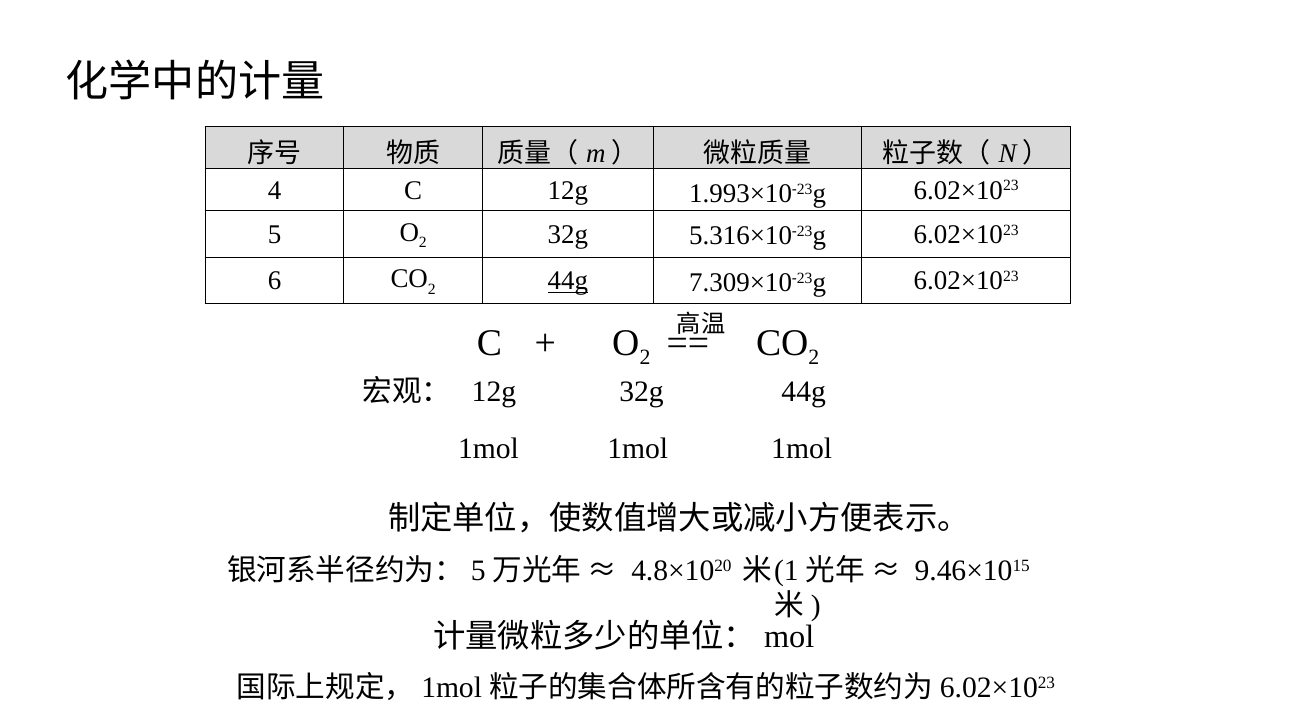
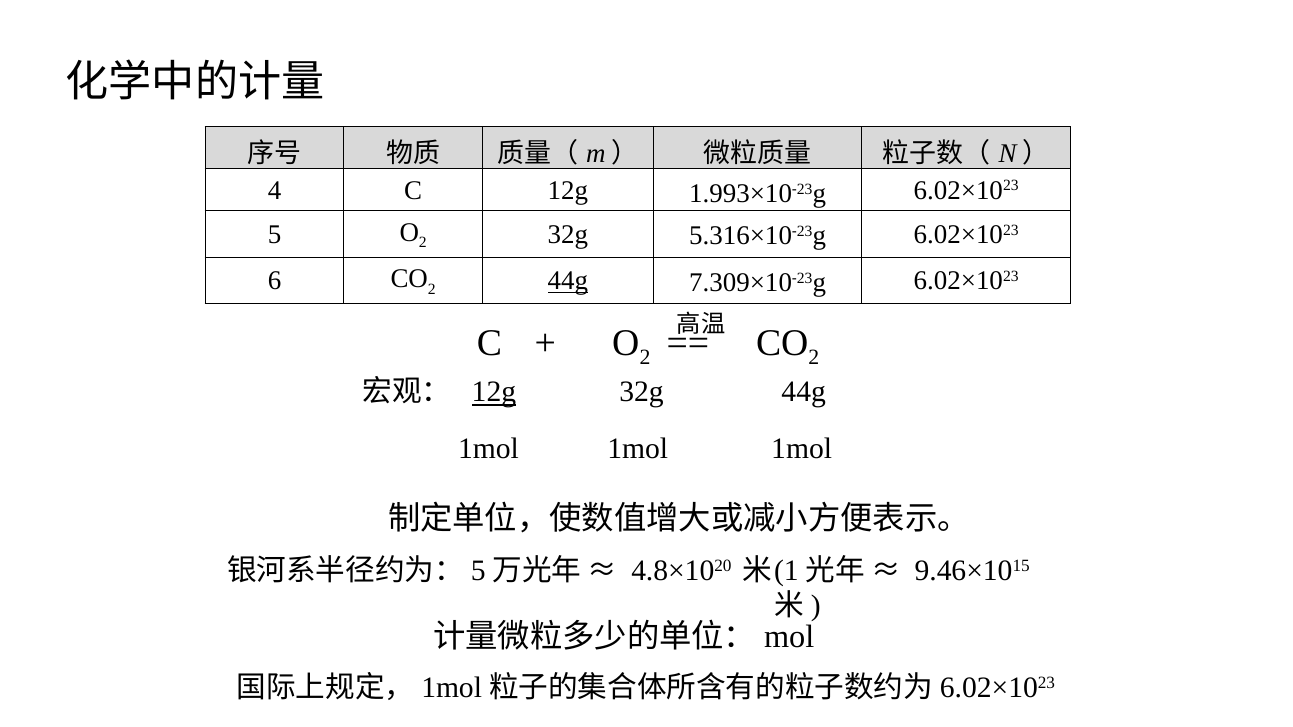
12g at (494, 392) underline: none -> present
